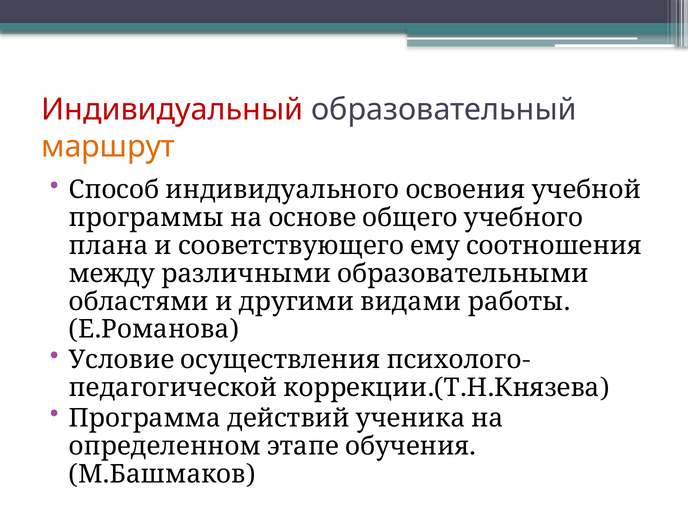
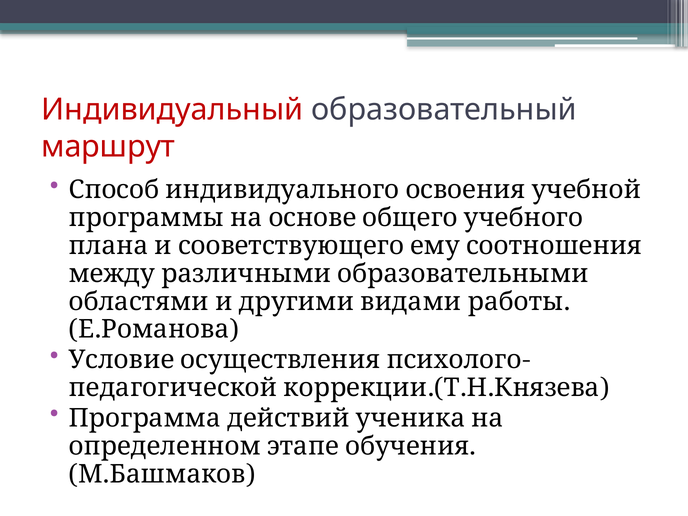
маршрут colour: orange -> red
